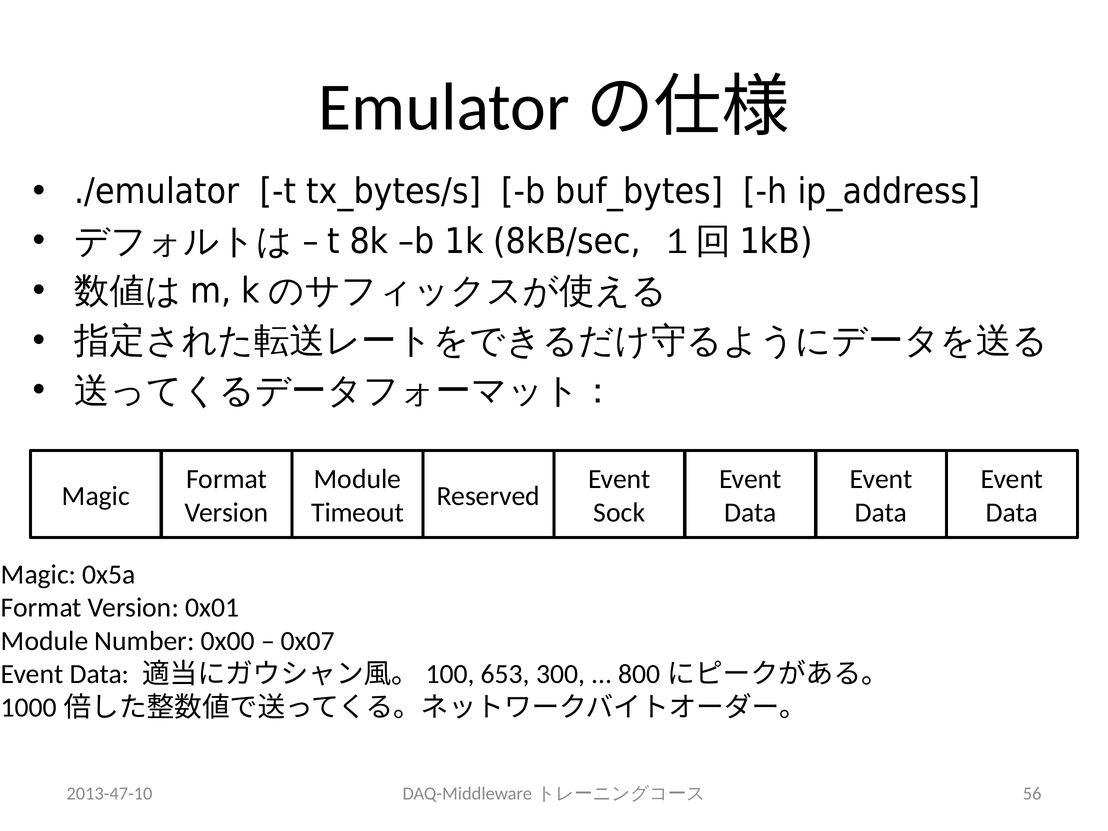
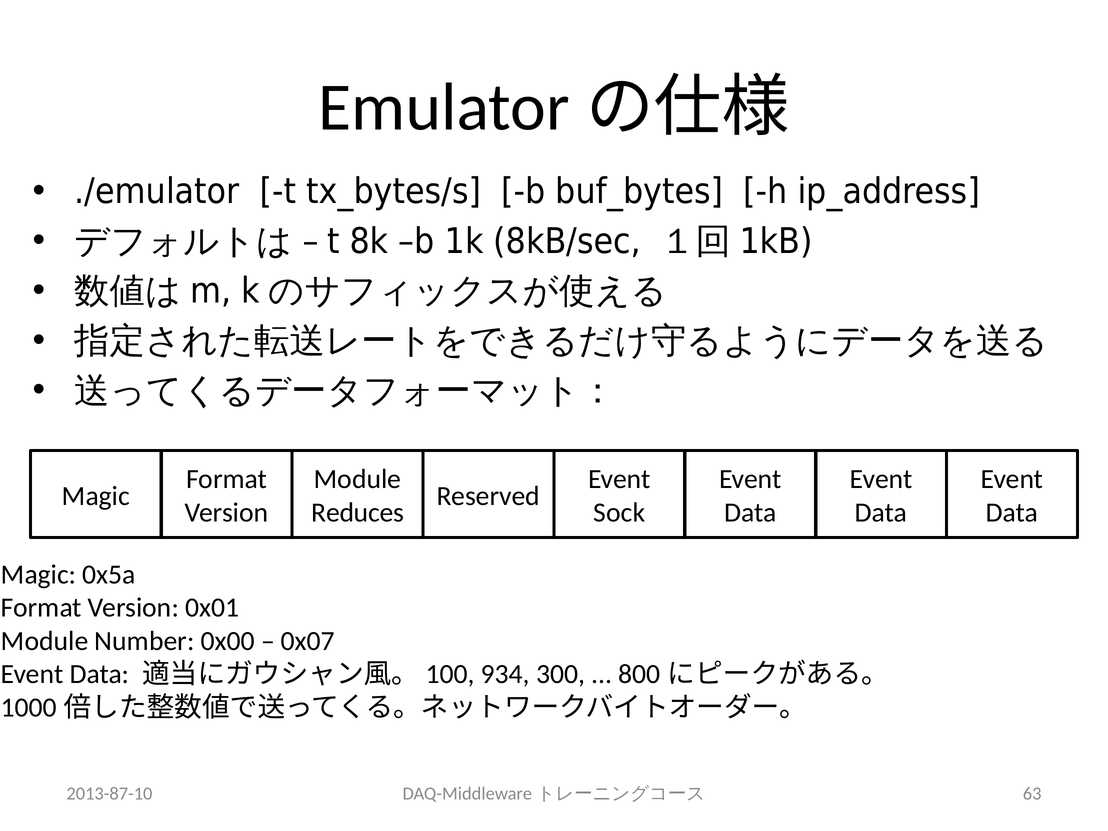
Timeout: Timeout -> Reduces
653: 653 -> 934
2013-47-10: 2013-47-10 -> 2013-87-10
56: 56 -> 63
